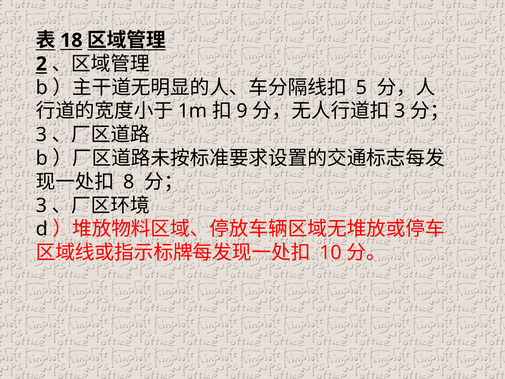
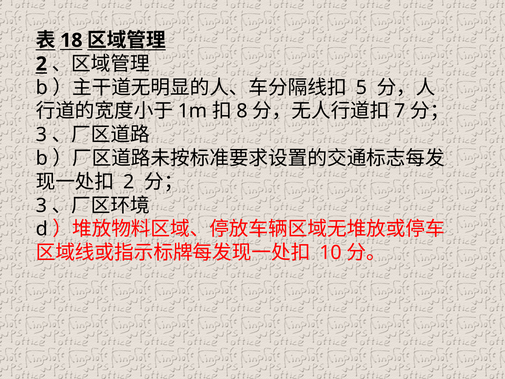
9: 9 -> 8
3 at (400, 111): 3 -> 7
8 at (129, 182): 8 -> 2
